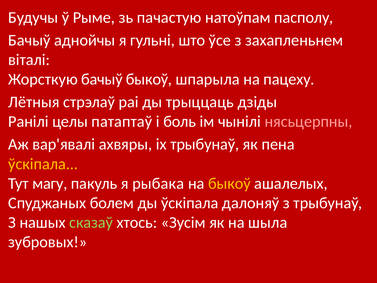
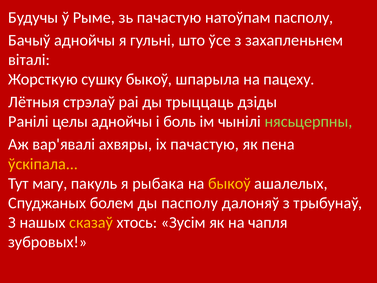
Жорсткую бачыў: бачыў -> сушку
целы патаптаў: патаптаў -> аднойчы
нясьцерпны colour: pink -> light green
іх трыбунаў: трыбунаў -> пачастую
ды ўскіпала: ўскіпала -> пасполу
сказаў colour: light green -> yellow
шыла: шыла -> чапля
